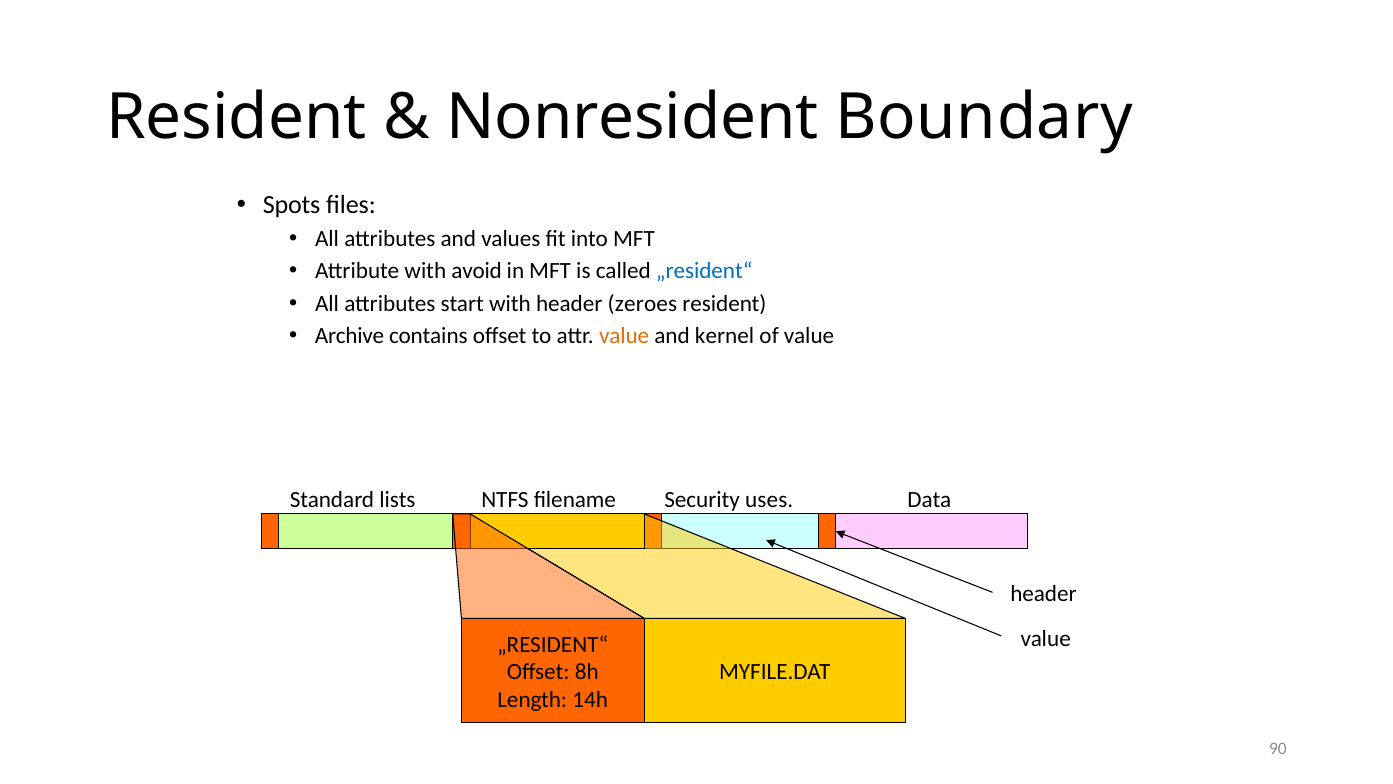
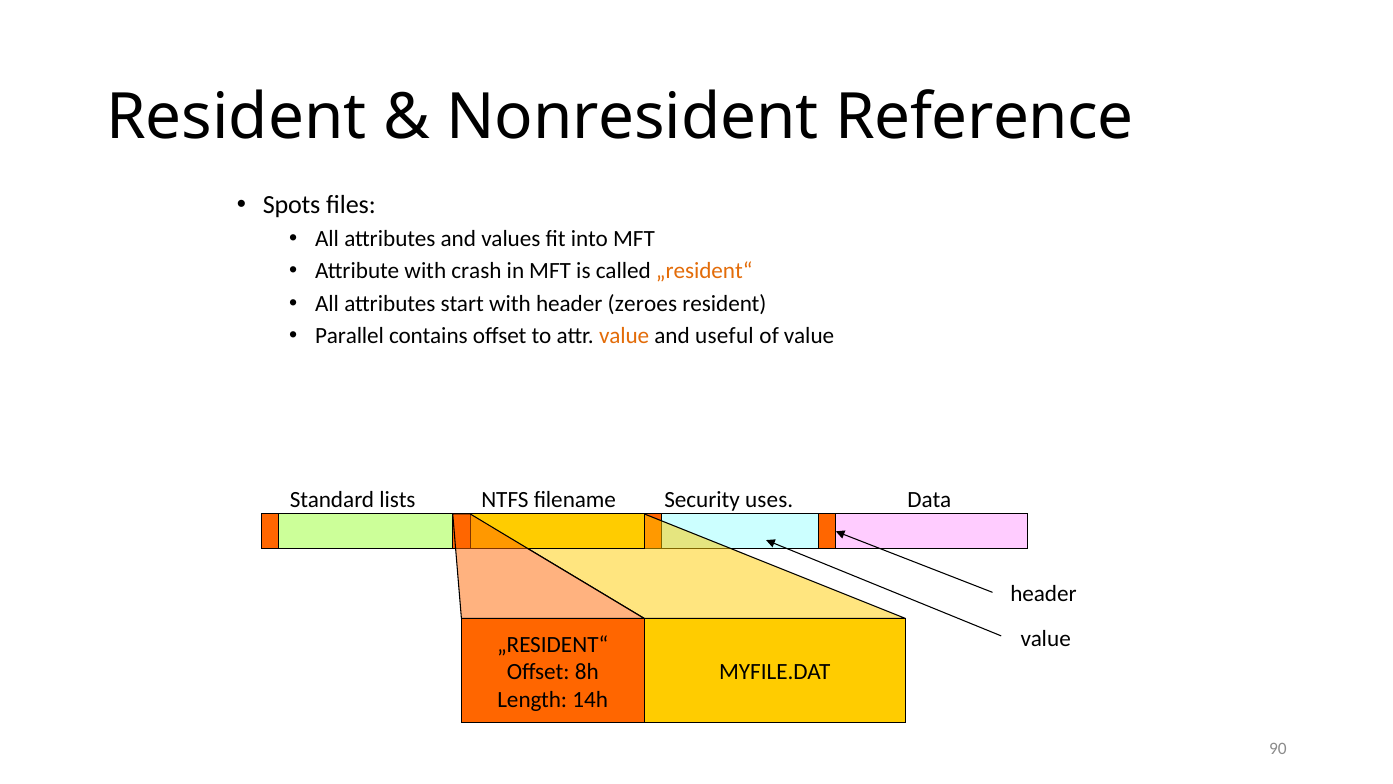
Boundary: Boundary -> Reference
avoid: avoid -> crash
„resident“ at (704, 271) colour: blue -> orange
Archive: Archive -> Parallel
kernel: kernel -> useful
